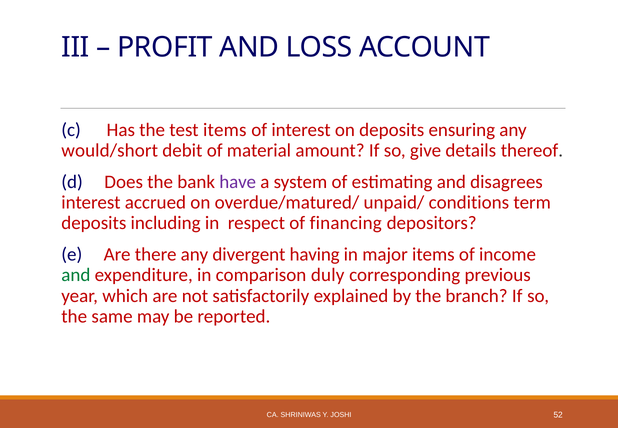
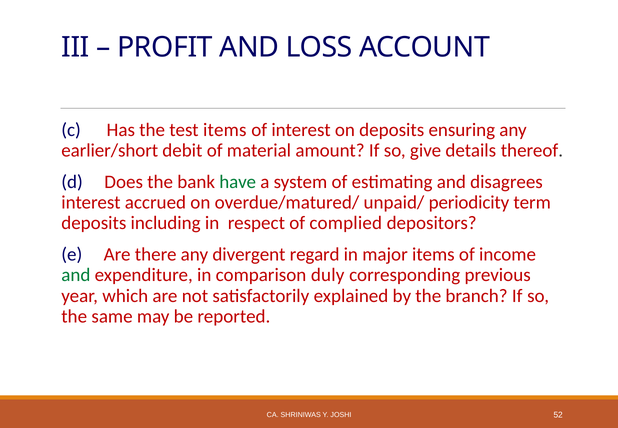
would/short: would/short -> earlier/short
have colour: purple -> green
conditions: conditions -> periodicity
financing: financing -> complied
having: having -> regard
